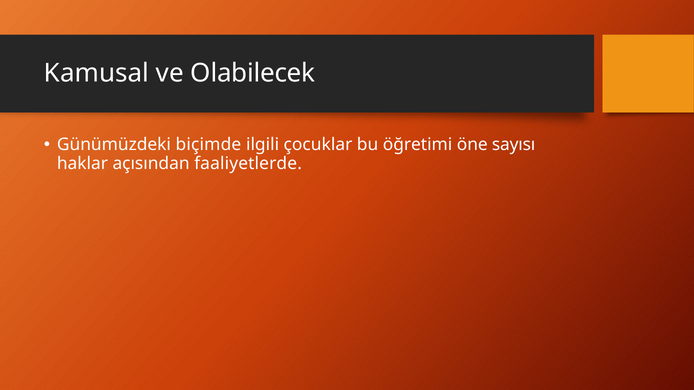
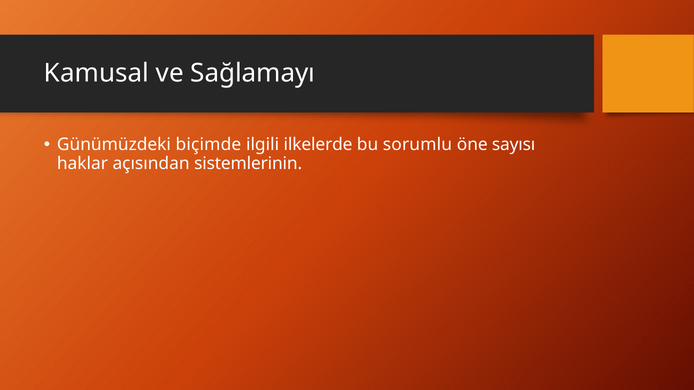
Olabilecek: Olabilecek -> Sağlamayı
çocuklar: çocuklar -> ilkelerde
öğretimi: öğretimi -> sorumlu
faaliyetlerde: faaliyetlerde -> sistemlerinin
